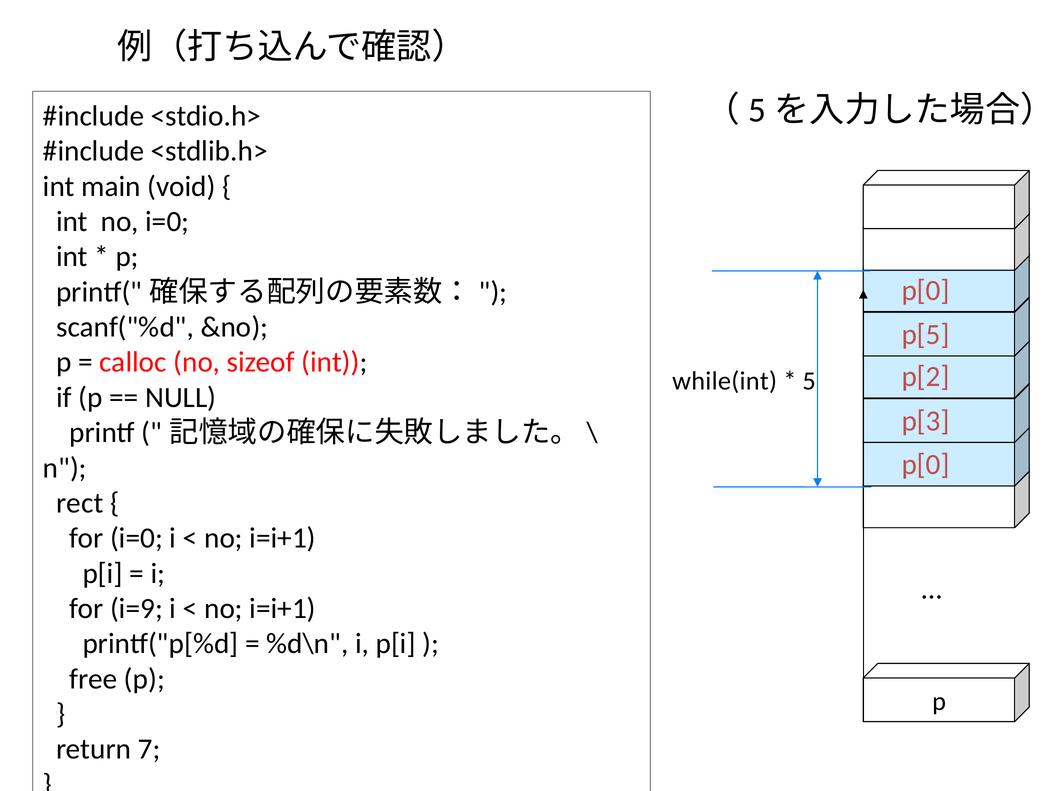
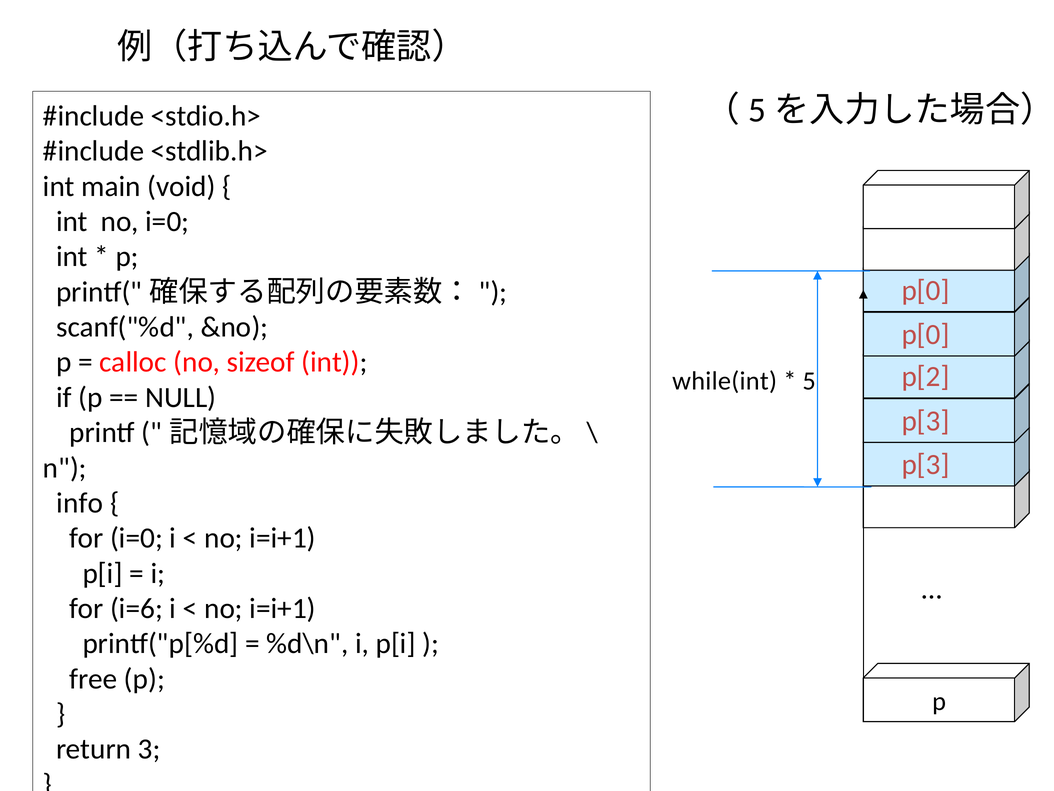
p[5 at (926, 334): p[5 -> p[0
p[0 at (926, 464): p[0 -> p[3
rect: rect -> info
i=9: i=9 -> i=6
7: 7 -> 3
